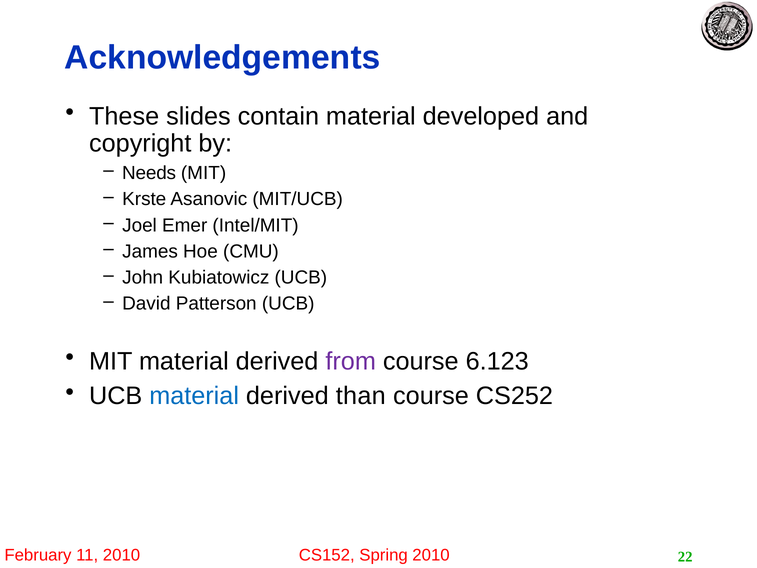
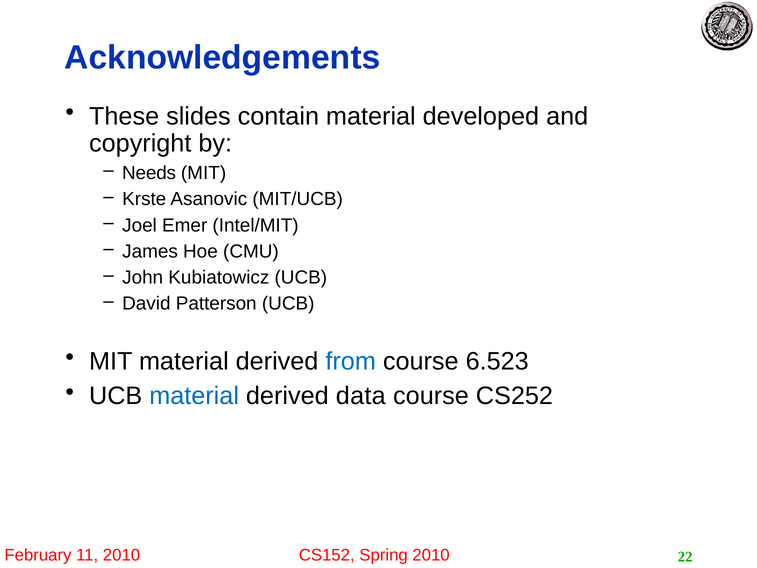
from colour: purple -> blue
6.123: 6.123 -> 6.523
than: than -> data
